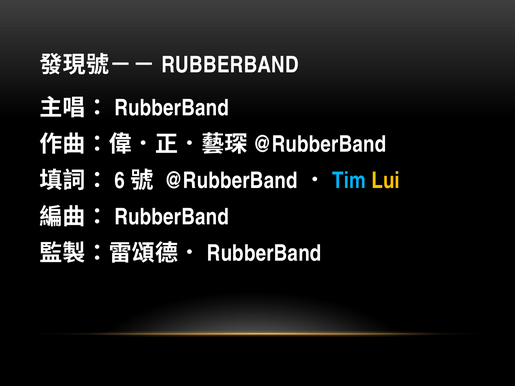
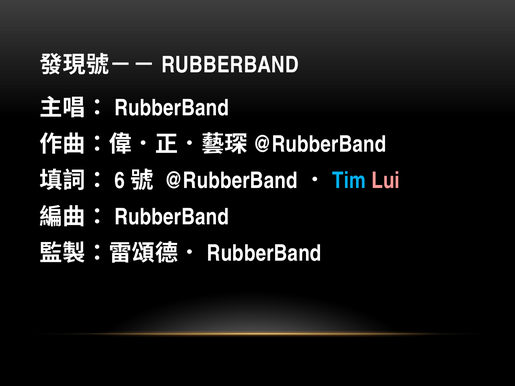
Lui colour: yellow -> pink
